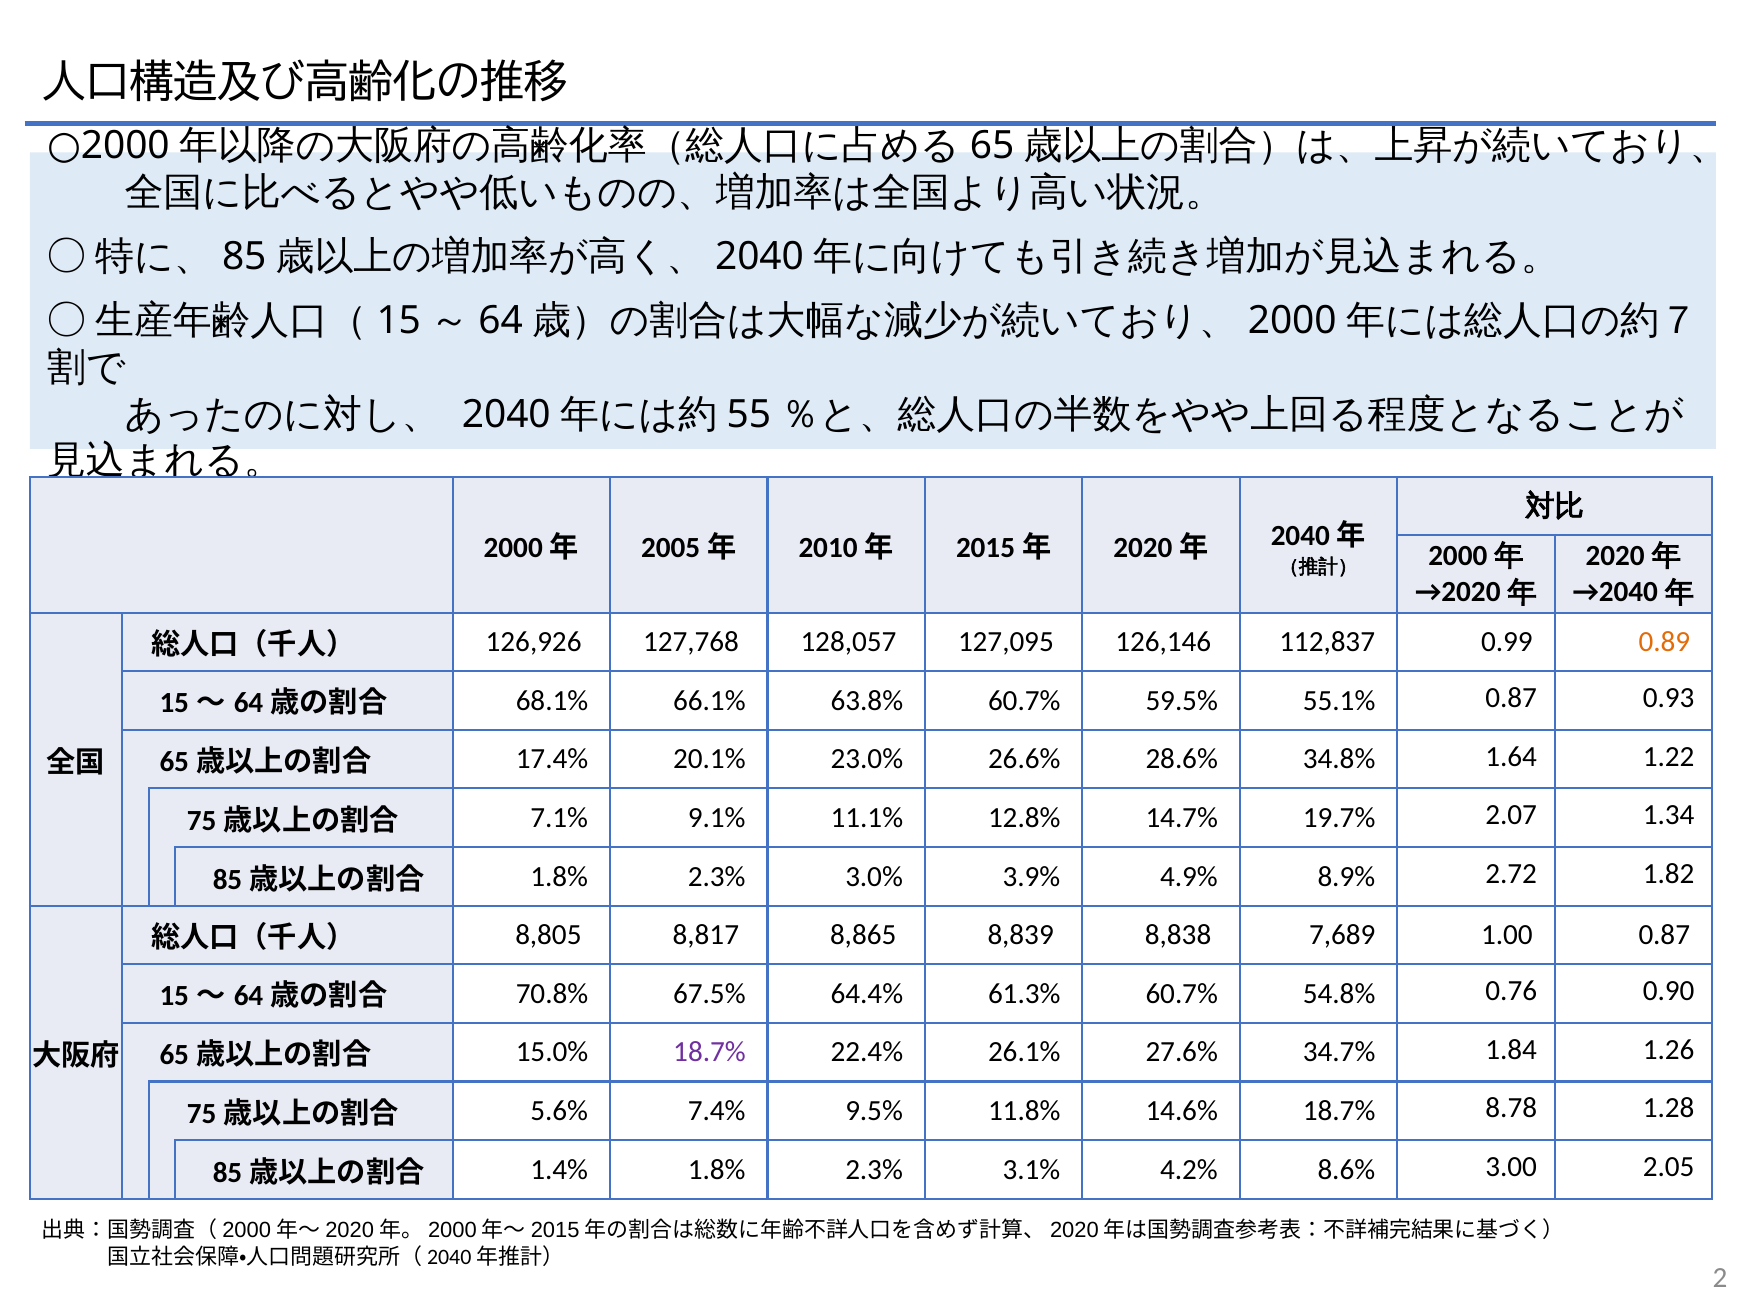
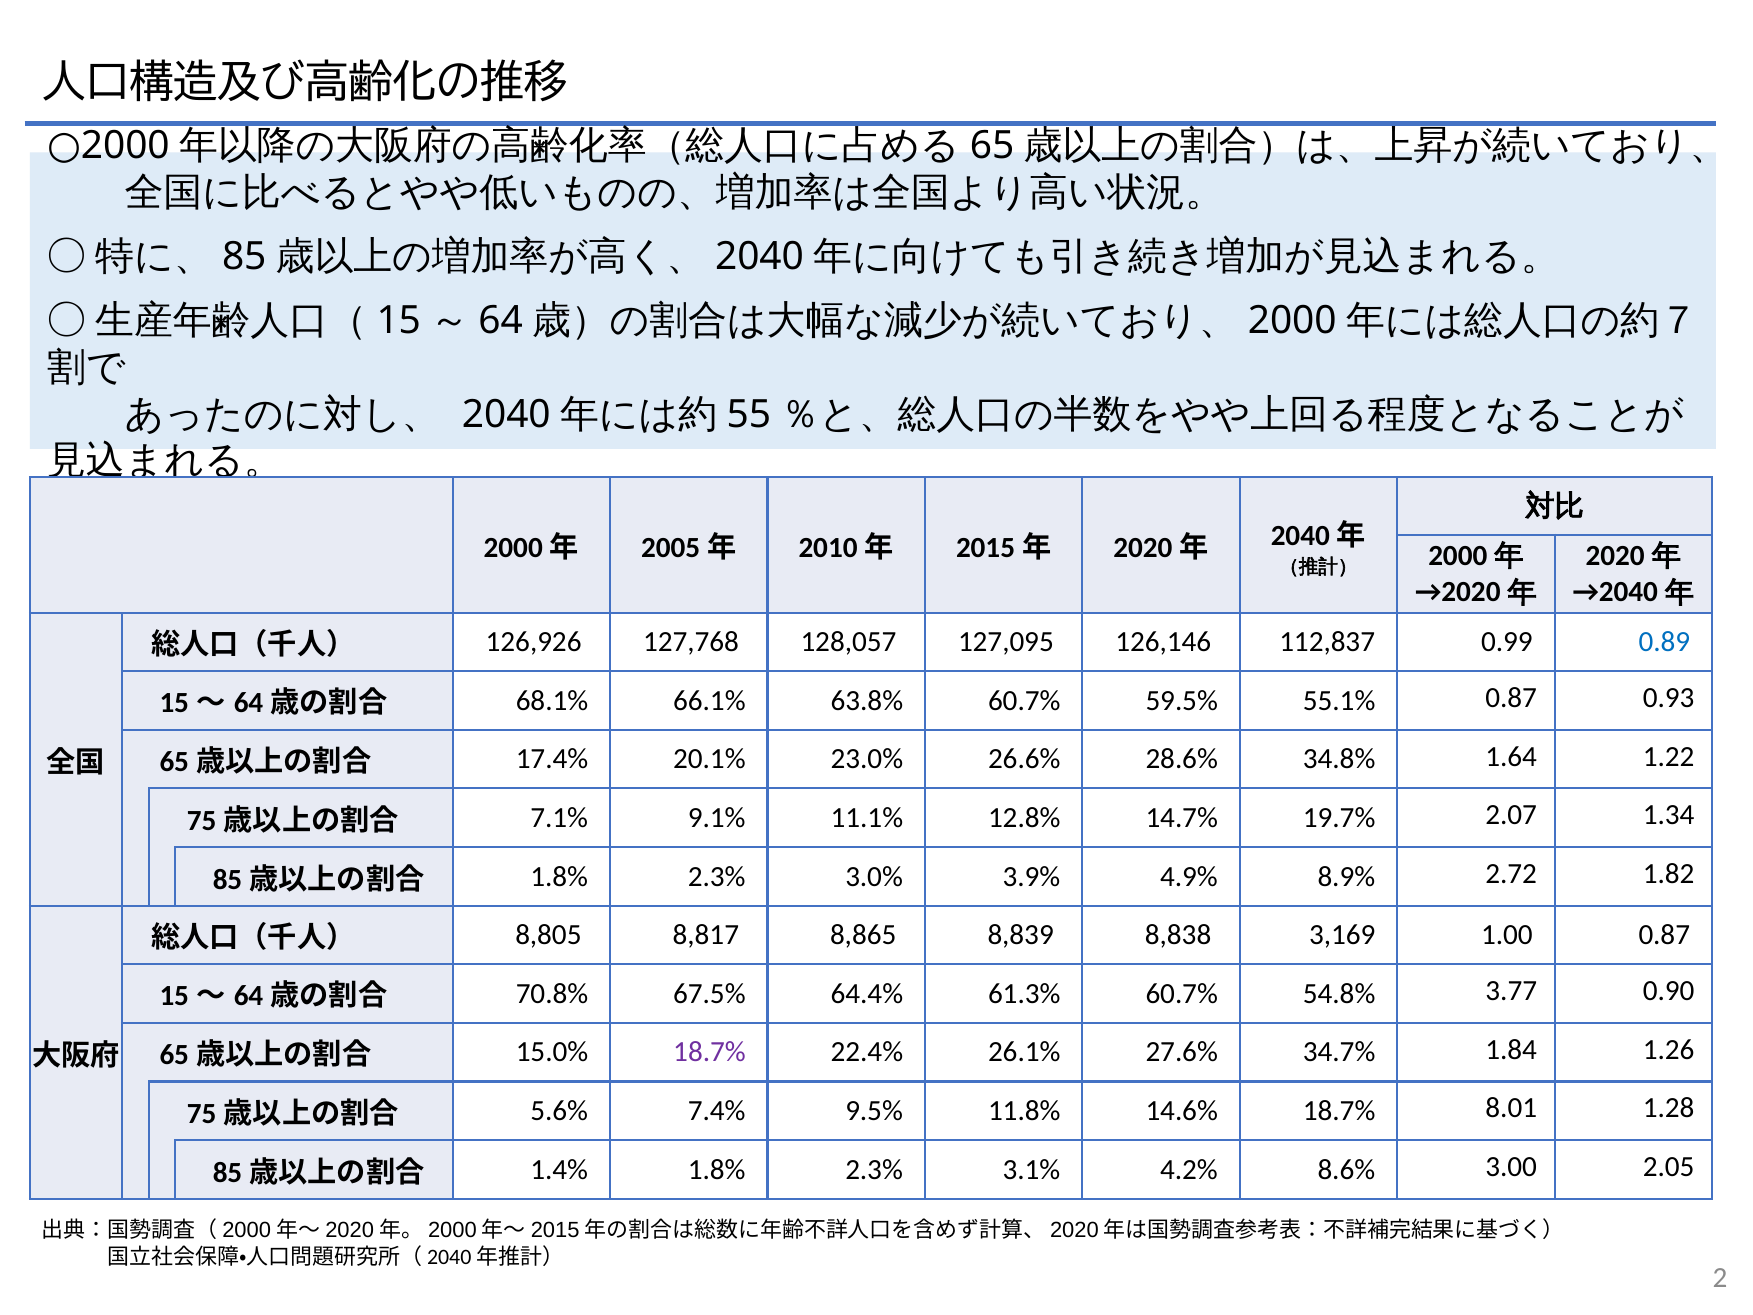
0.89 colour: orange -> blue
7,689: 7,689 -> 3,169
0.76: 0.76 -> 3.77
8.78: 8.78 -> 8.01
